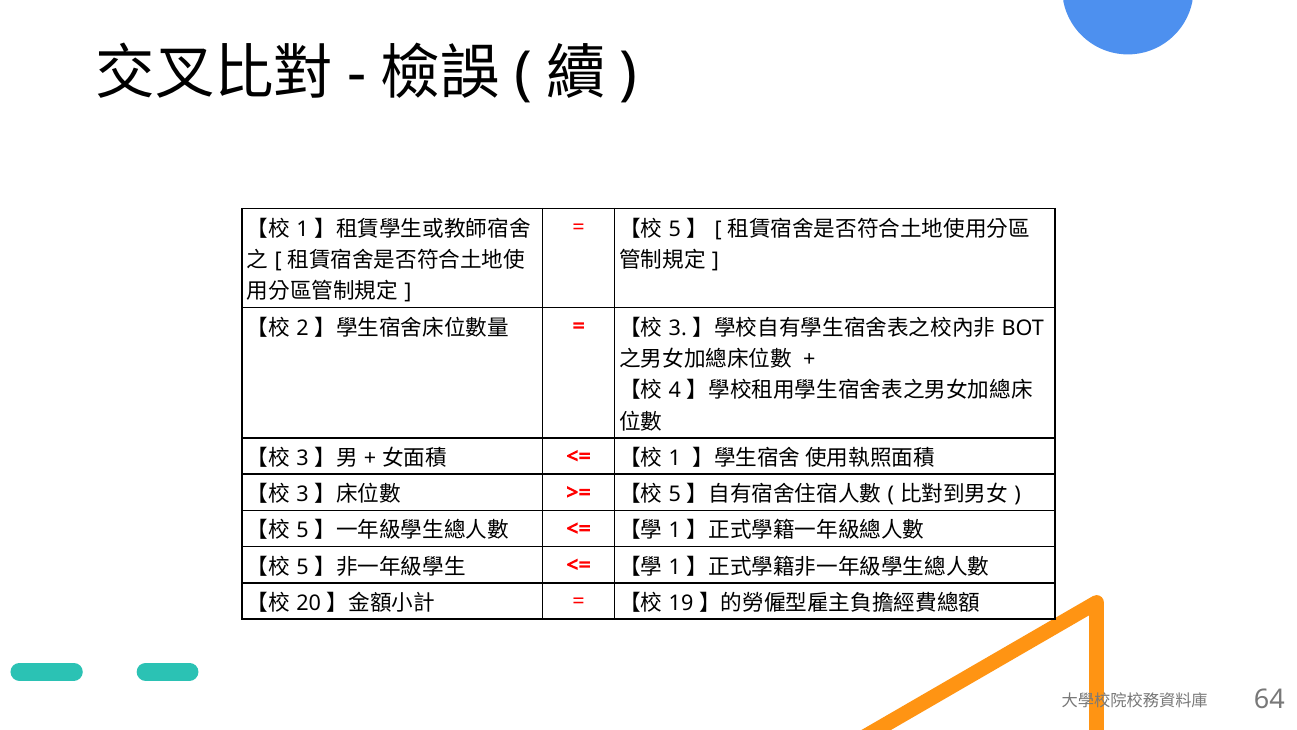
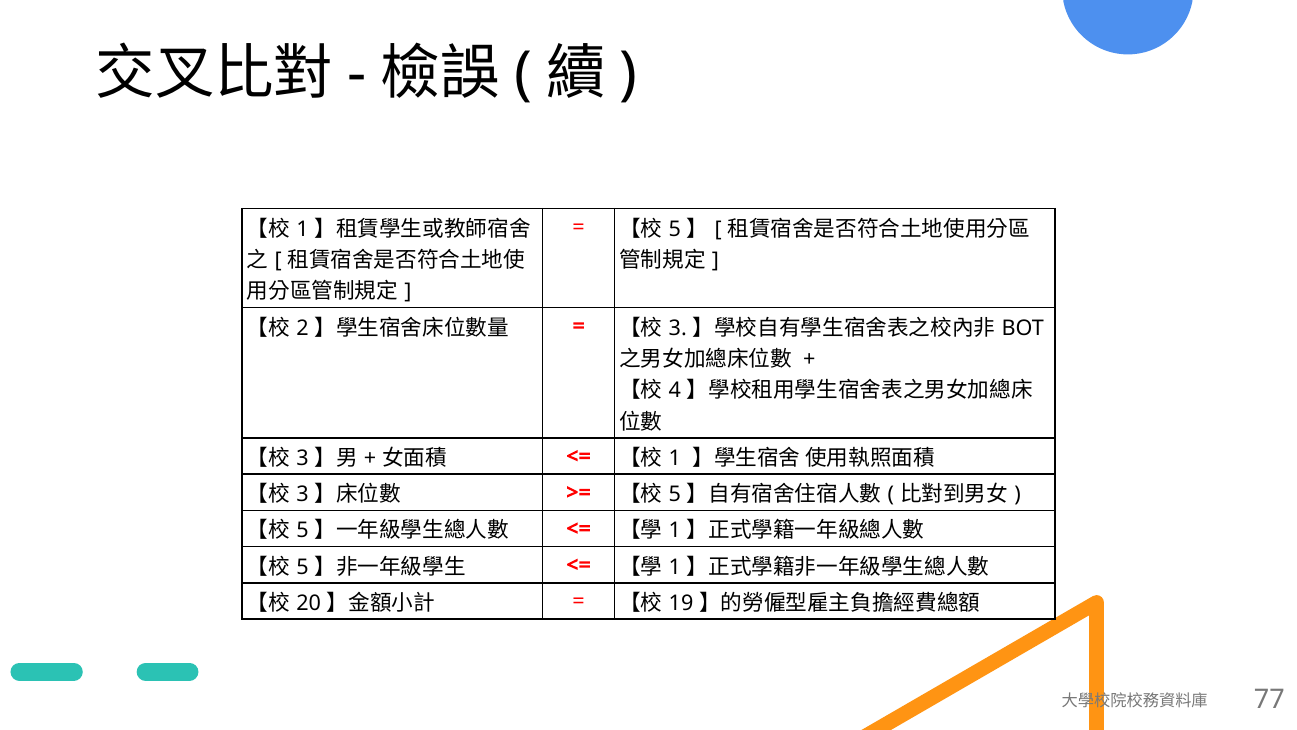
64: 64 -> 77
